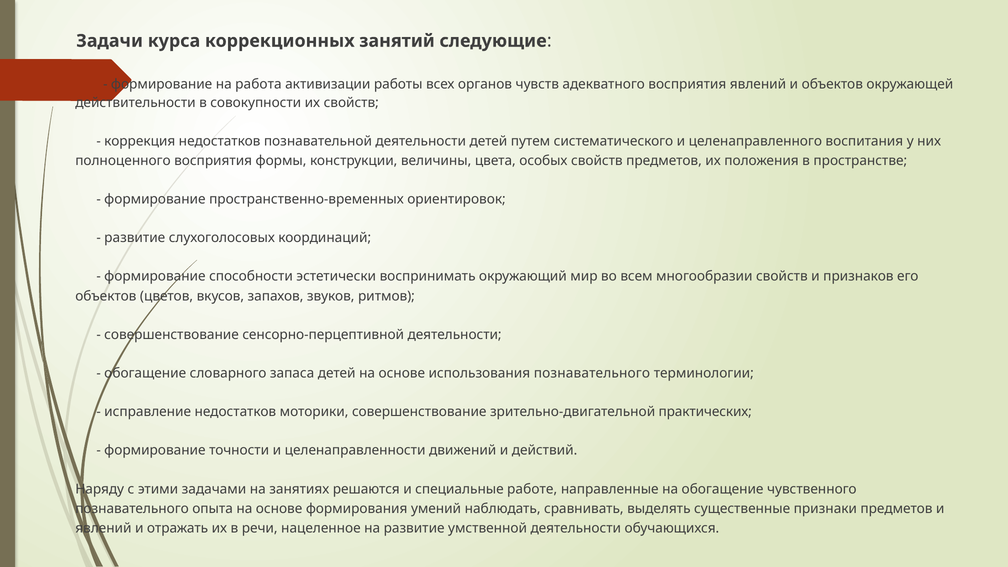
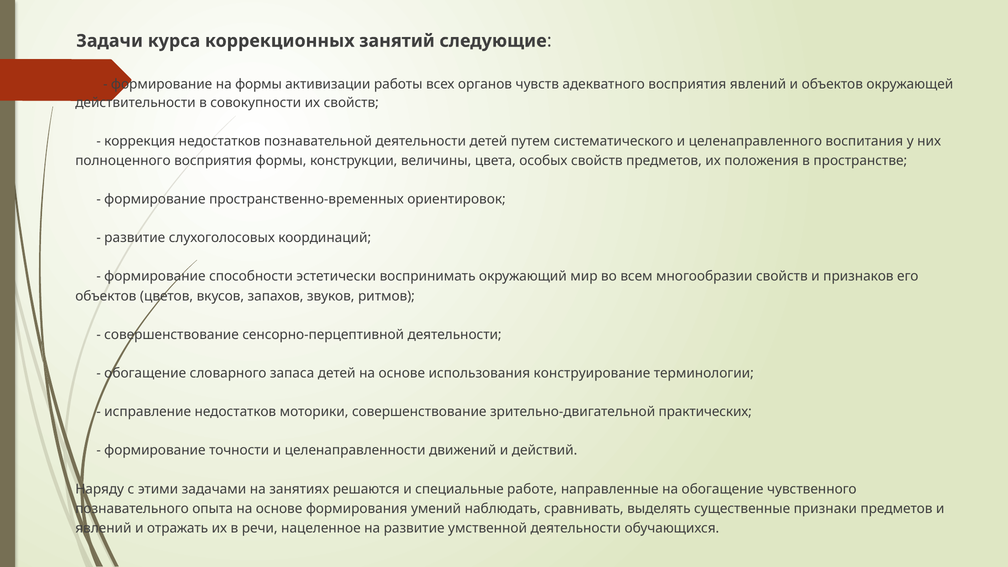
на работа: работа -> формы
использования познавательного: познавательного -> конструирование
